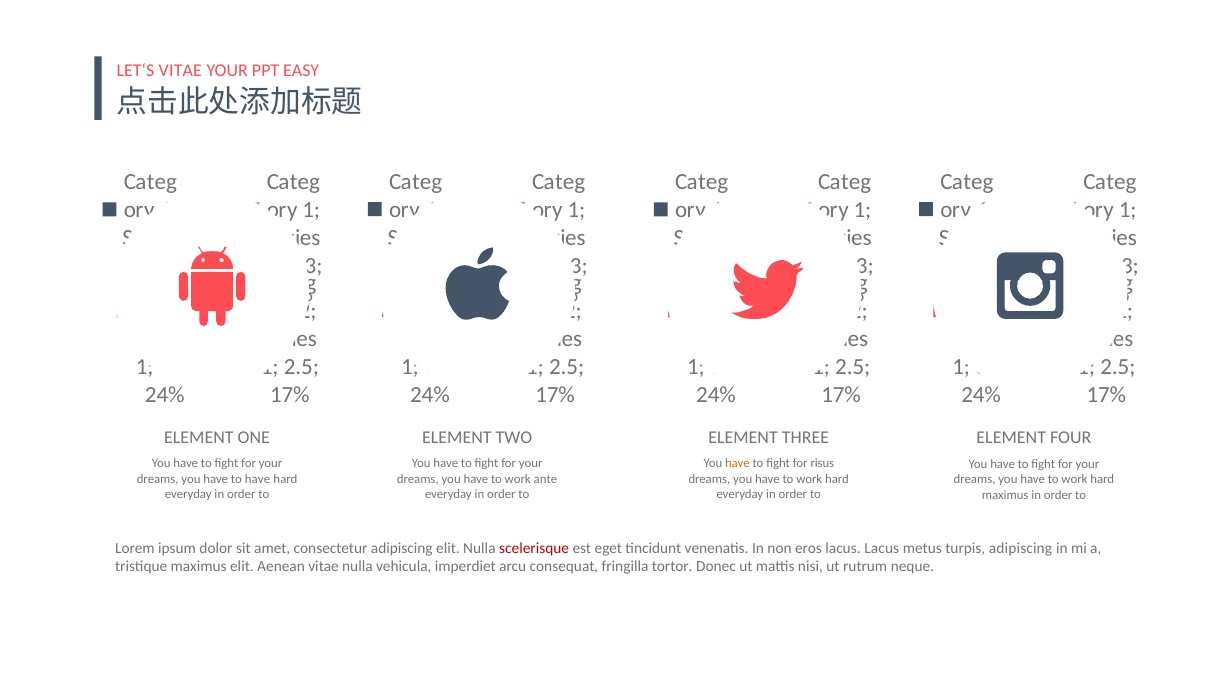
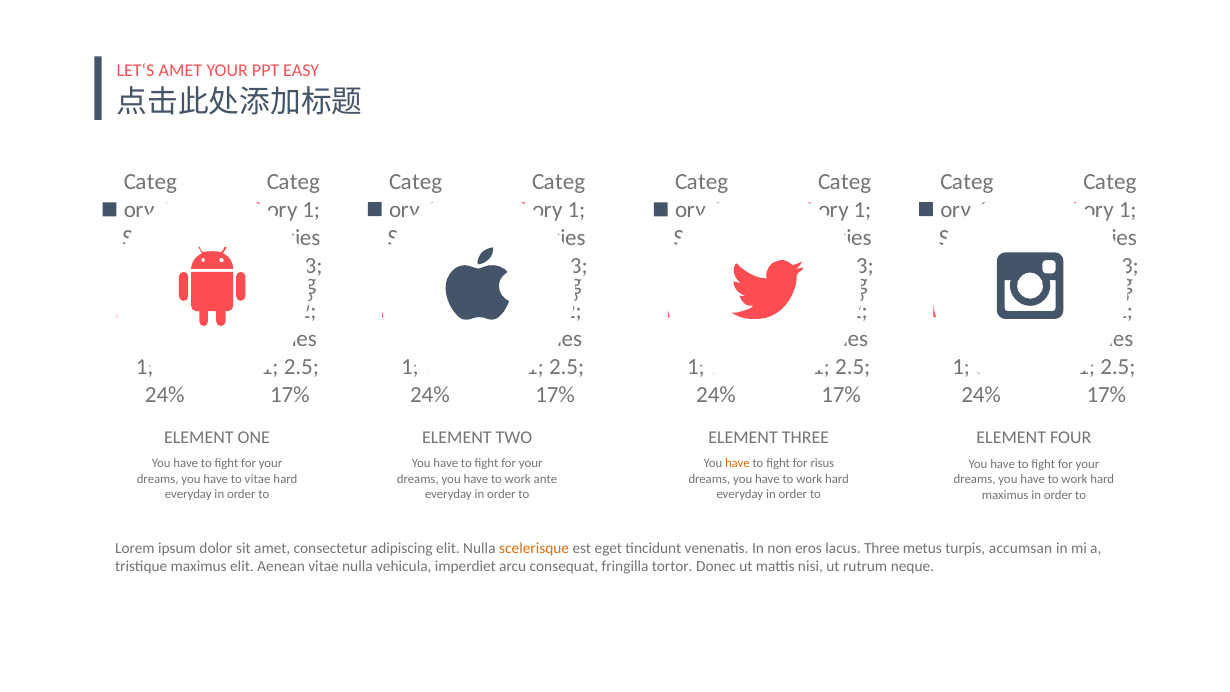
LET‘S VITAE: VITAE -> AMET
to have: have -> vitae
scelerisque colour: red -> orange
lacus Lacus: Lacus -> Three
turpis adipiscing: adipiscing -> accumsan
